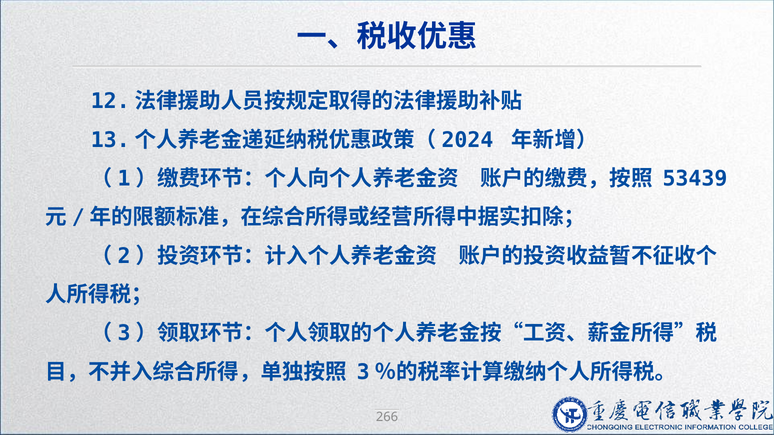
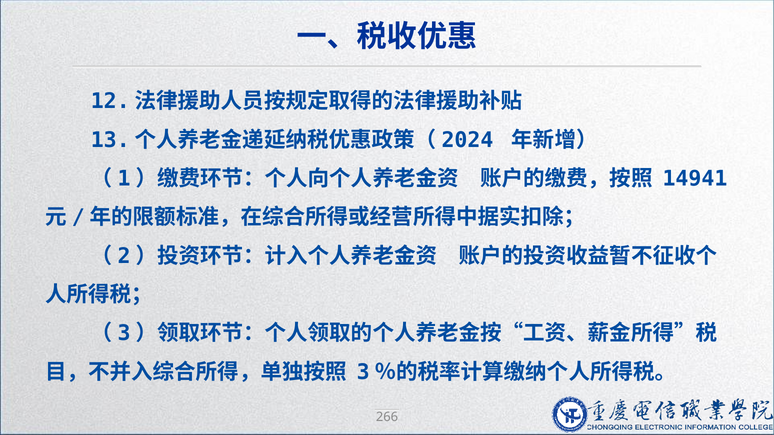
53439: 53439 -> 14941
